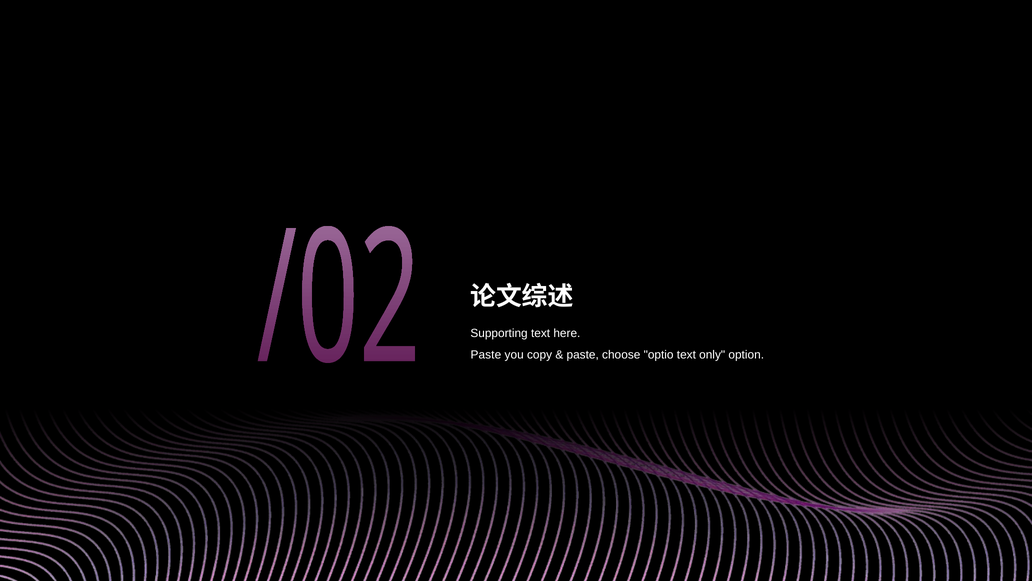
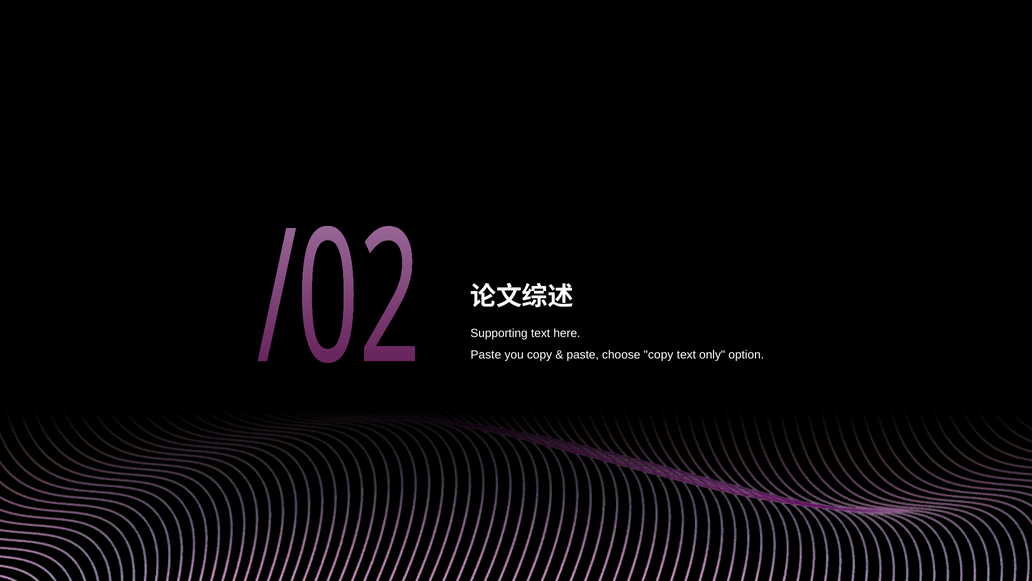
choose optio: optio -> copy
